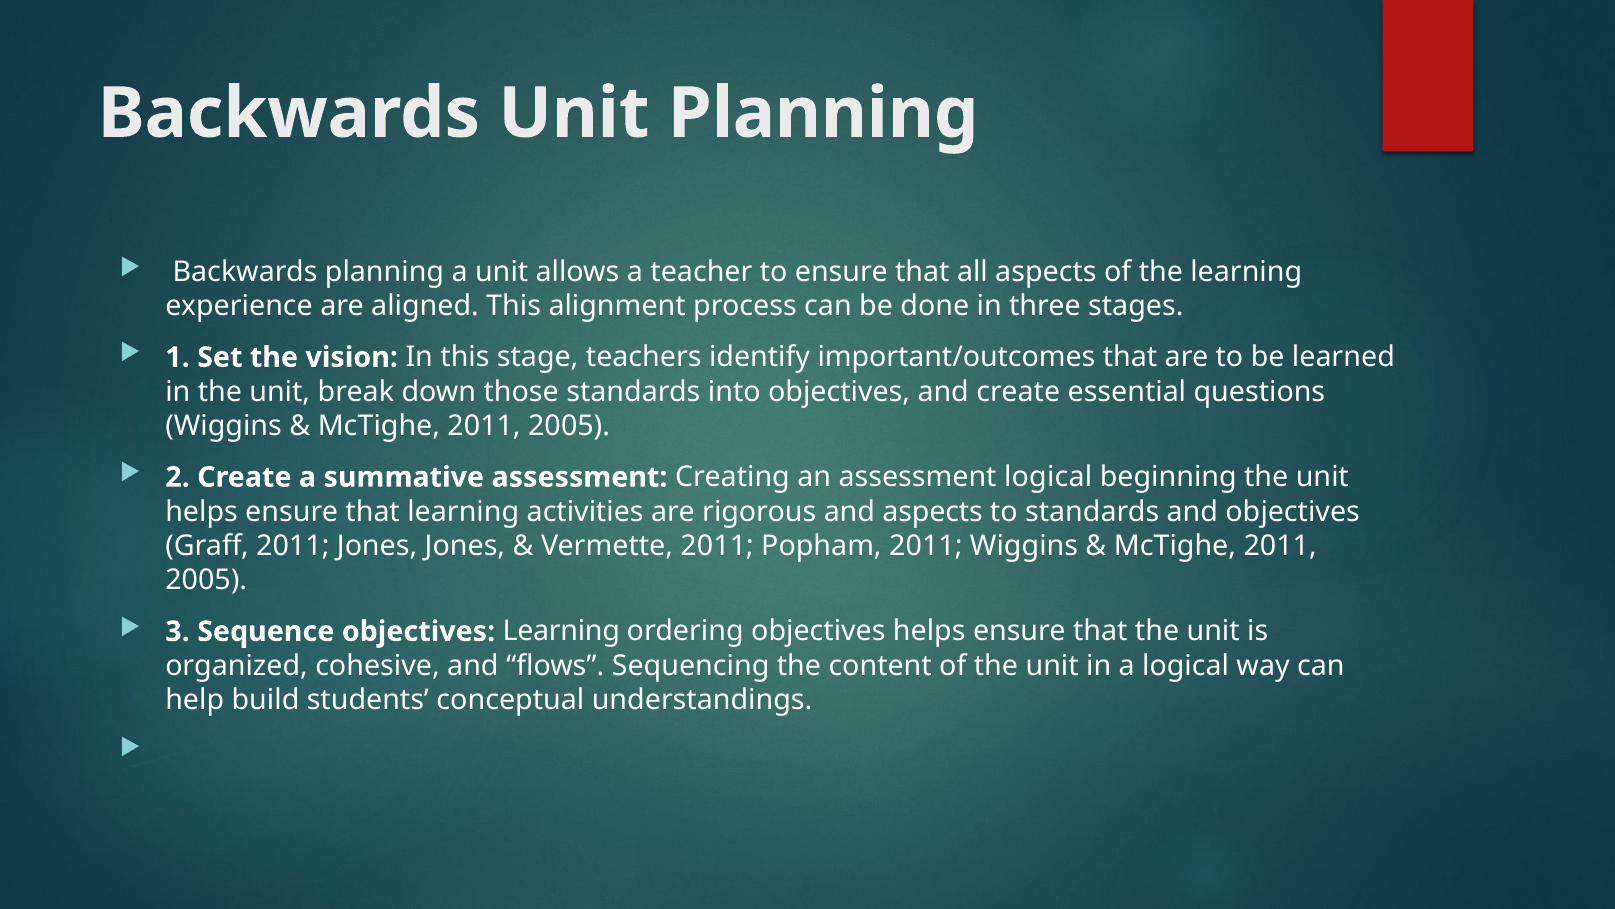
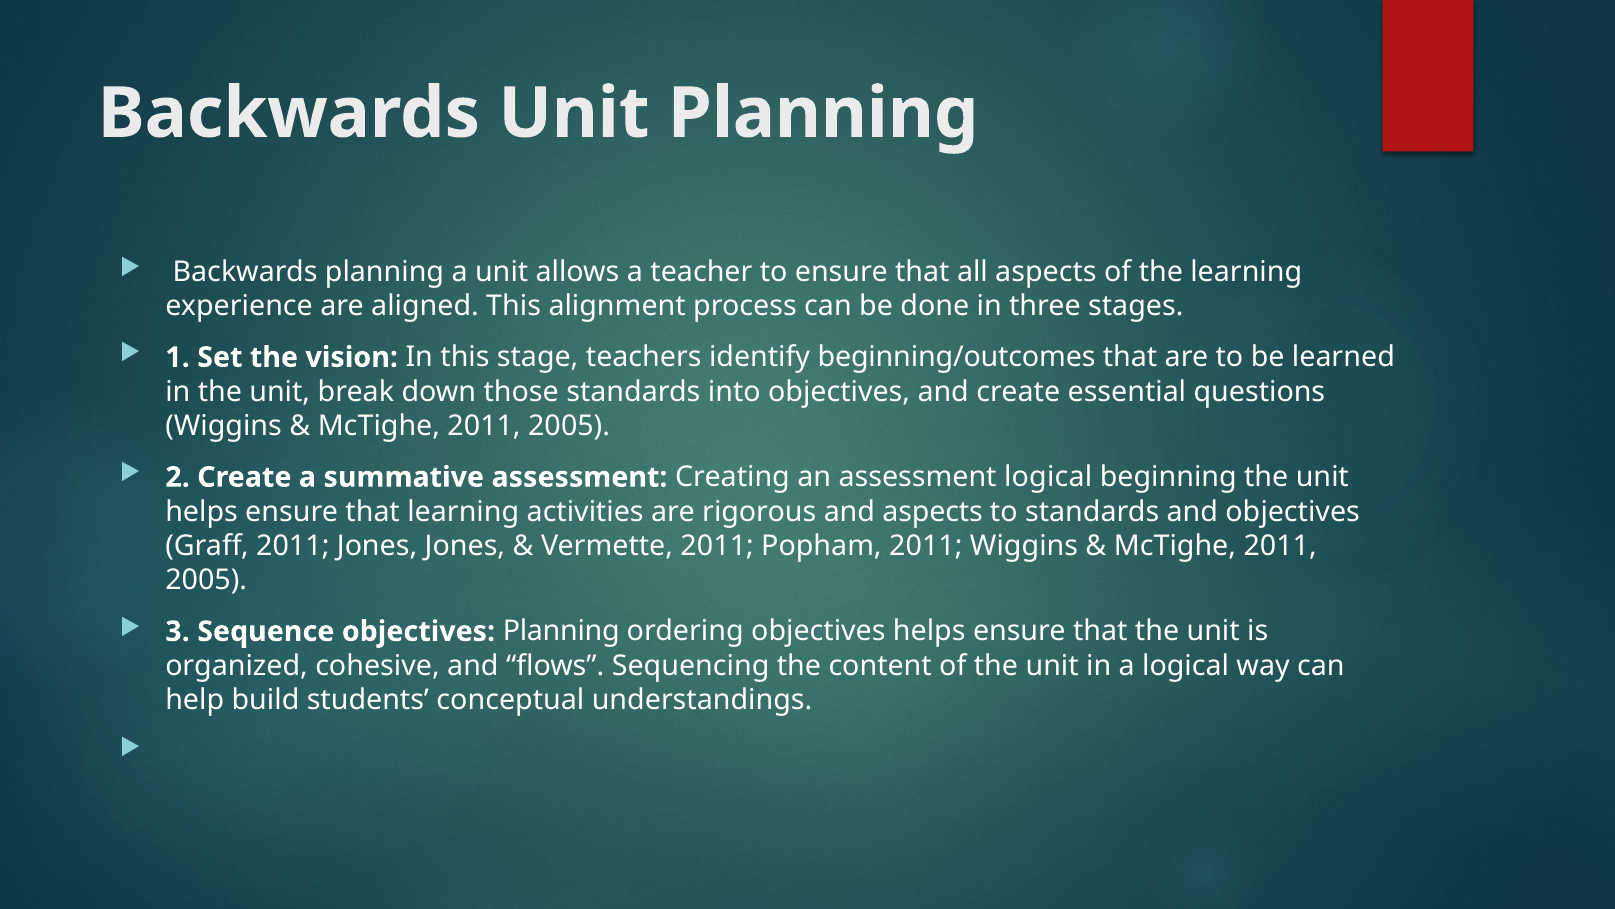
important/outcomes: important/outcomes -> beginning/outcomes
objectives Learning: Learning -> Planning
